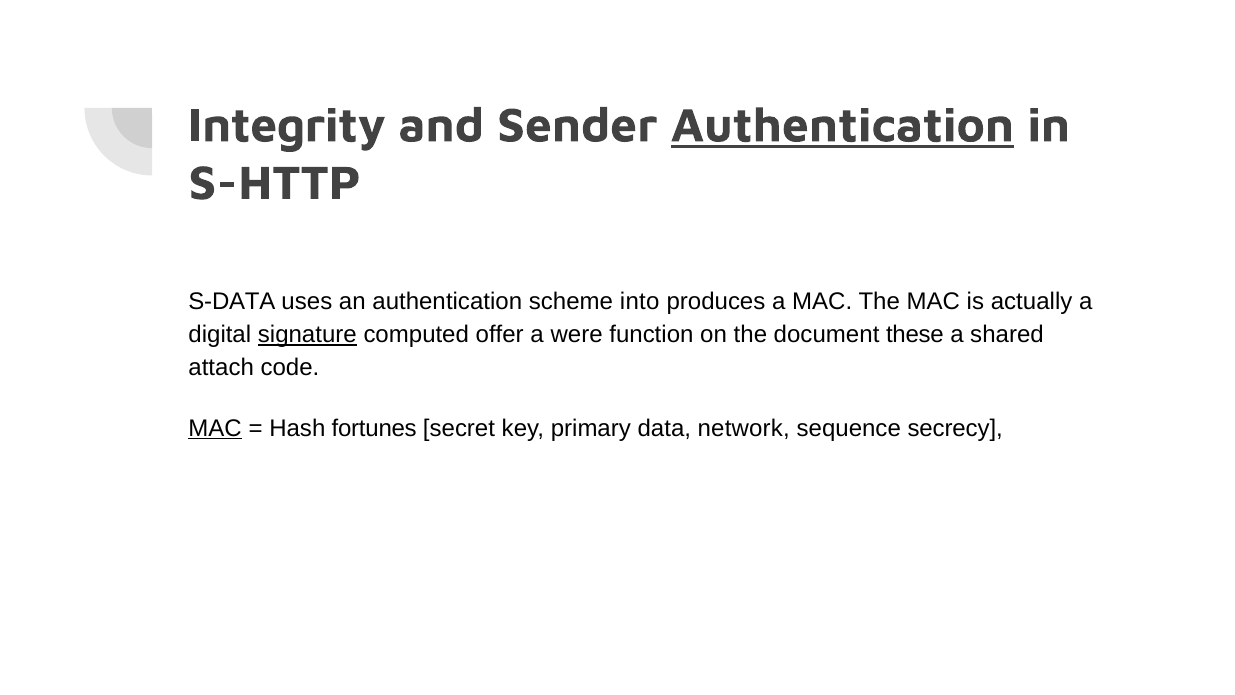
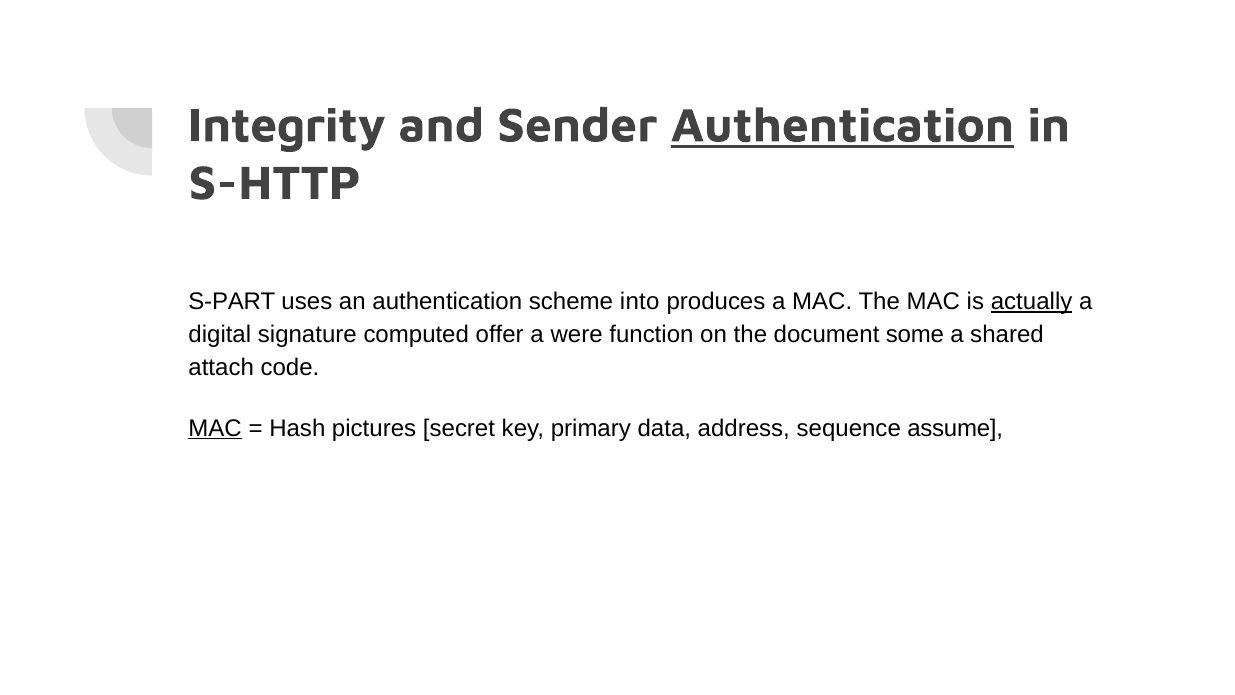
S-DATA: S-DATA -> S-PART
actually underline: none -> present
signature underline: present -> none
these: these -> some
fortunes: fortunes -> pictures
network: network -> address
secrecy: secrecy -> assume
